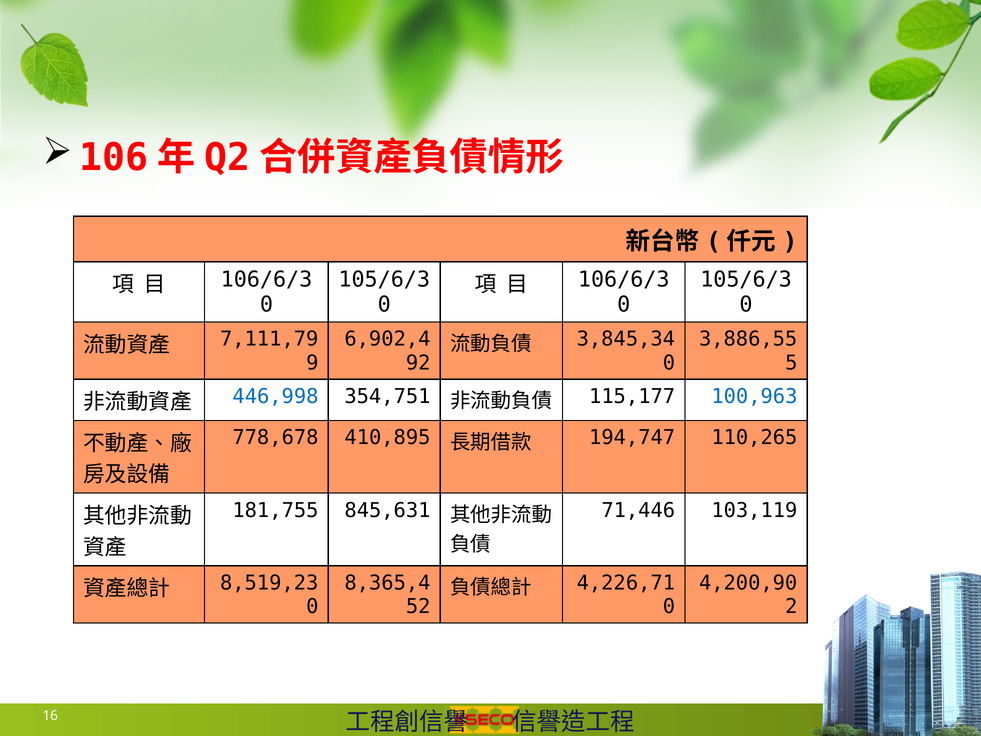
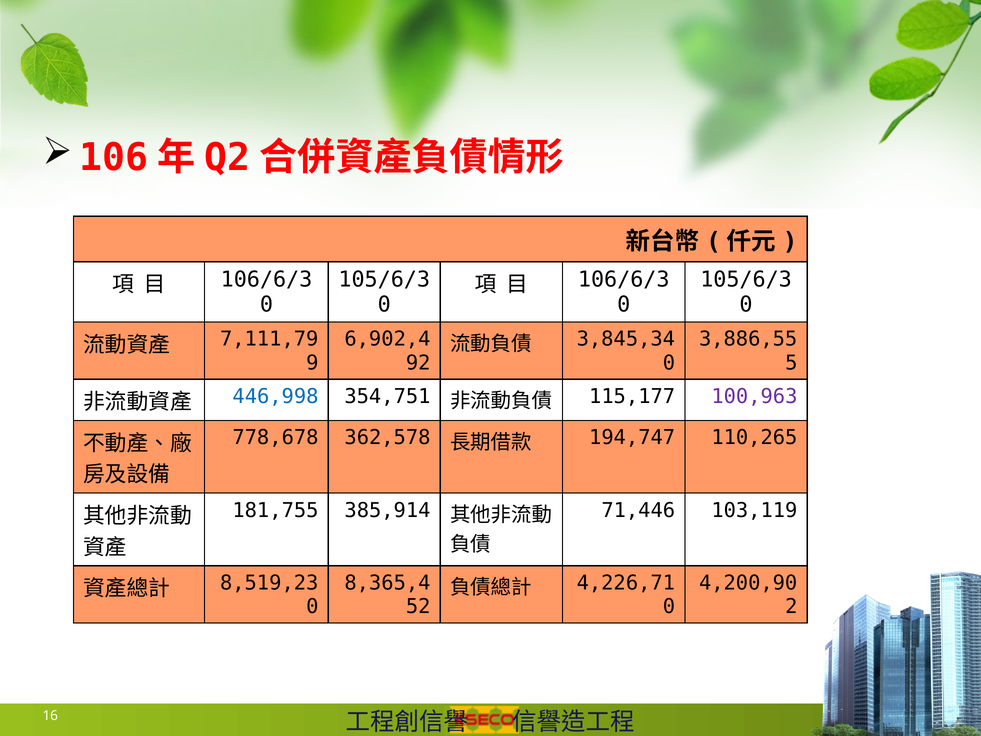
100,963 colour: blue -> purple
410,895: 410,895 -> 362,578
845,631: 845,631 -> 385,914
